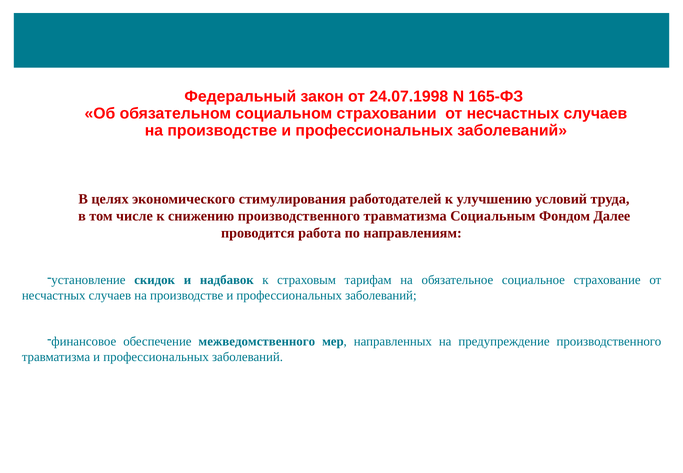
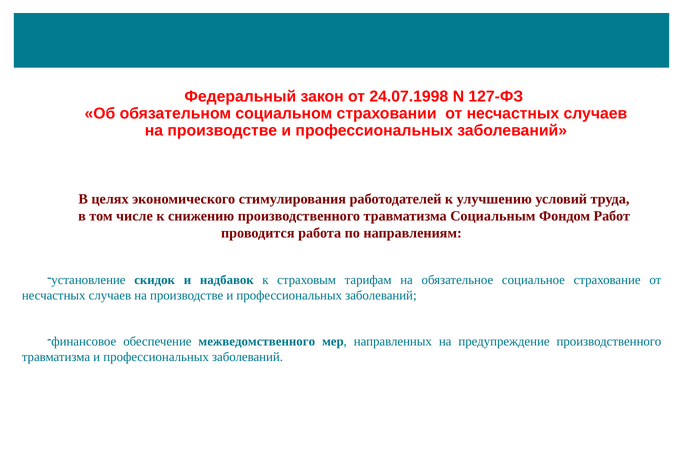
165-ФЗ: 165-ФЗ -> 127-ФЗ
Далее: Далее -> Работ
